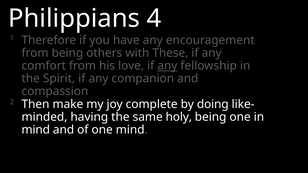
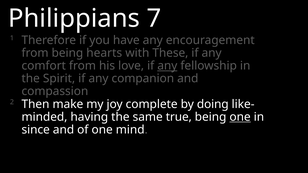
4: 4 -> 7
others: others -> hearts
holy: holy -> true
one at (240, 117) underline: none -> present
mind at (36, 130): mind -> since
